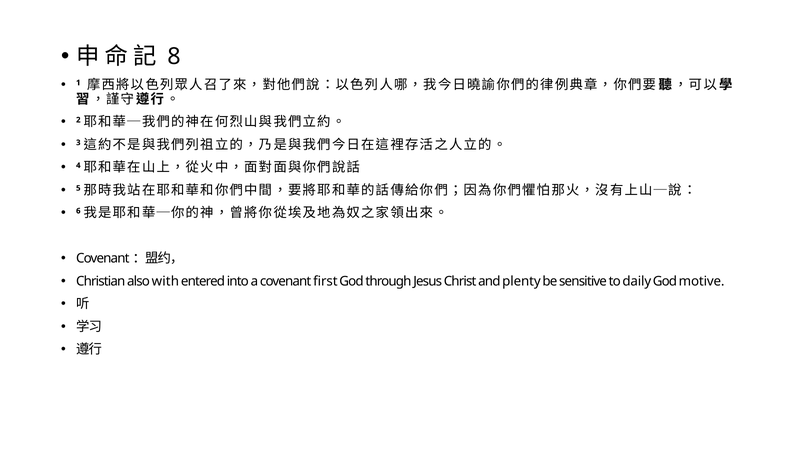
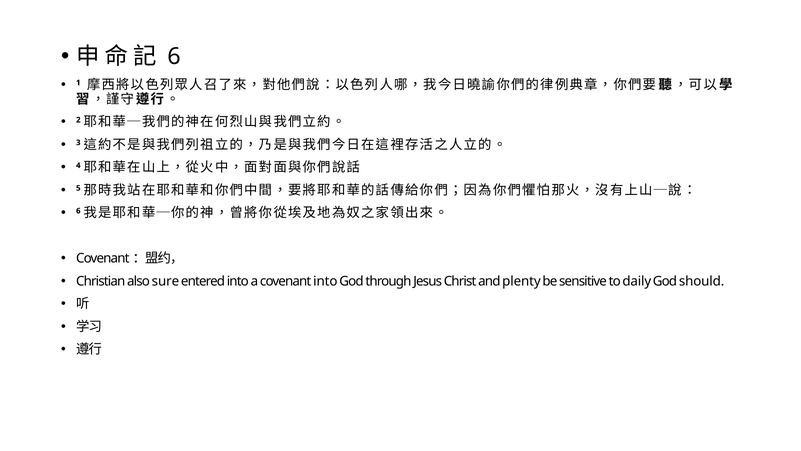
8 at (174, 57): 8 -> 6
with: with -> sure
covenant first: first -> into
motive: motive -> should
